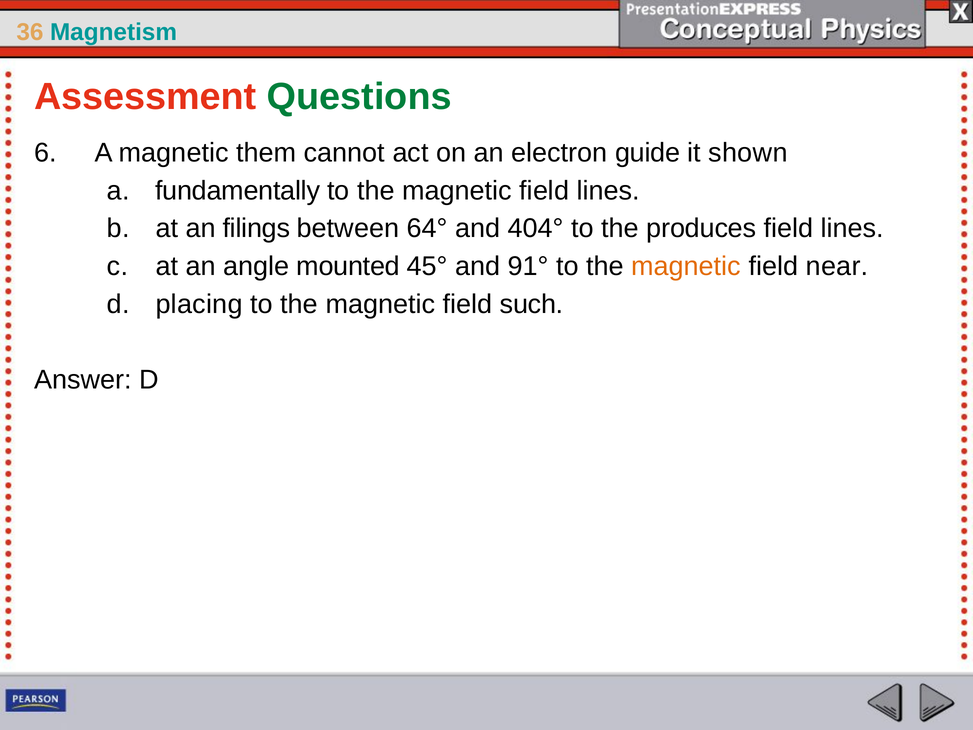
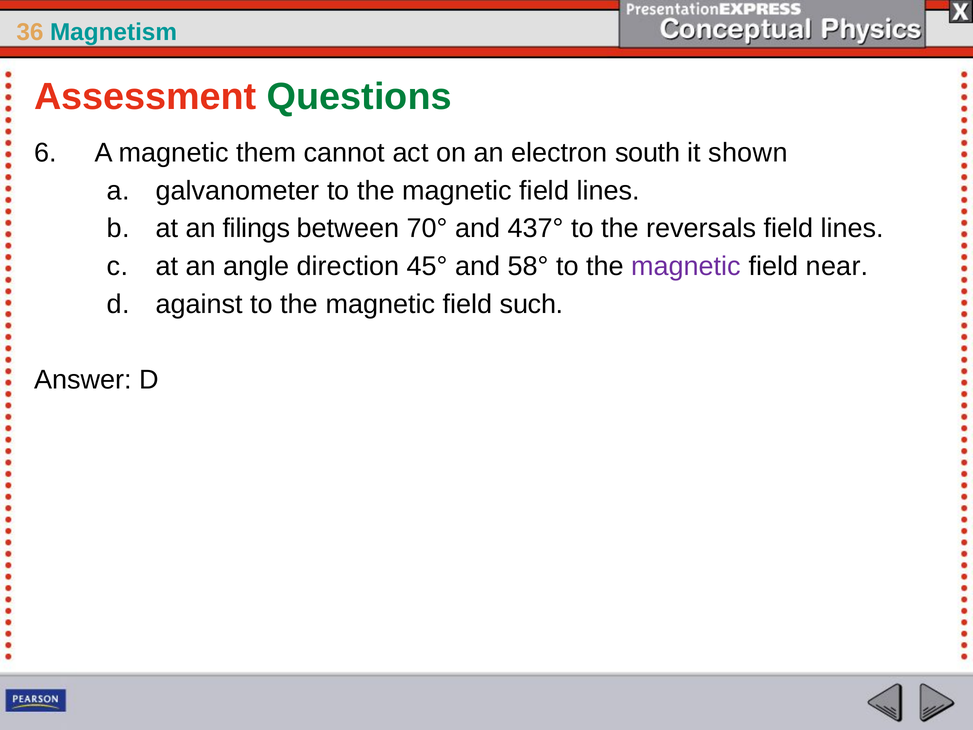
guide: guide -> south
fundamentally: fundamentally -> galvanometer
64°: 64° -> 70°
404°: 404° -> 437°
produces: produces -> reversals
mounted: mounted -> direction
91°: 91° -> 58°
magnetic at (686, 266) colour: orange -> purple
placing: placing -> against
